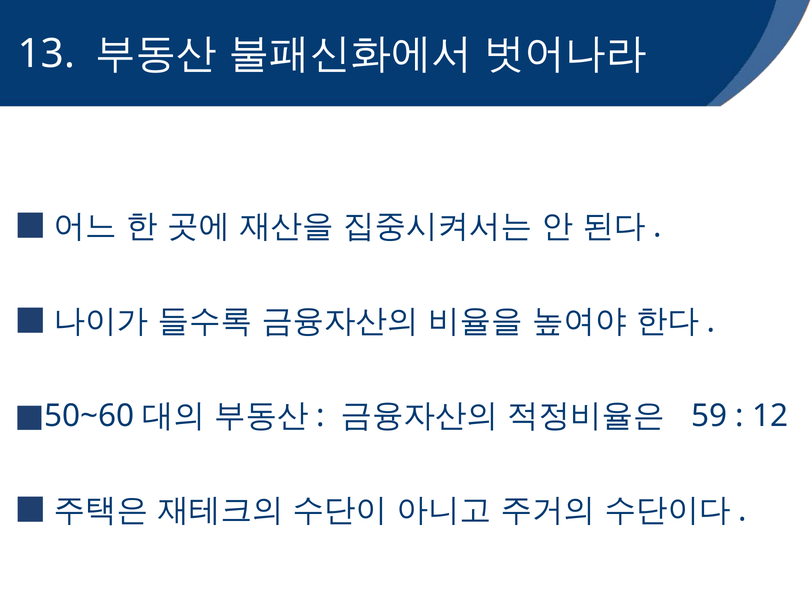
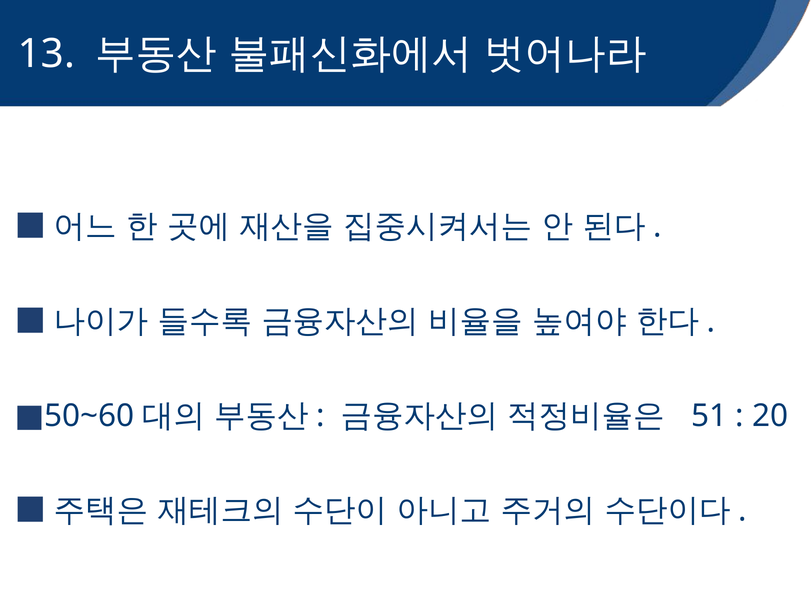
59: 59 -> 51
12: 12 -> 20
